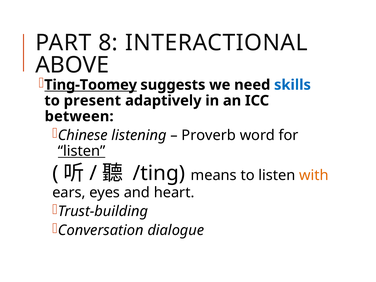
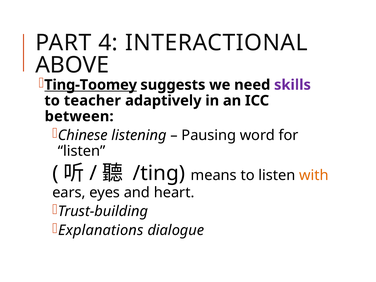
8: 8 -> 4
skills colour: blue -> purple
present: present -> teacher
Proverb: Proverb -> Pausing
listen at (82, 151) underline: present -> none
Conversation: Conversation -> Explanations
